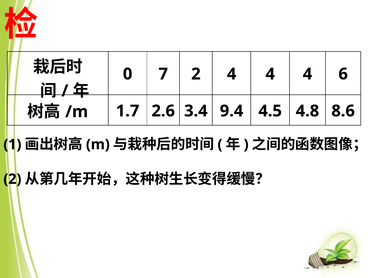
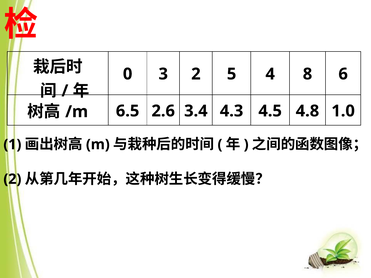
7: 7 -> 3
2 4: 4 -> 5
4 at (307, 74): 4 -> 8
1.7: 1.7 -> 6.5
9.4: 9.4 -> 4.3
8.6: 8.6 -> 1.0
